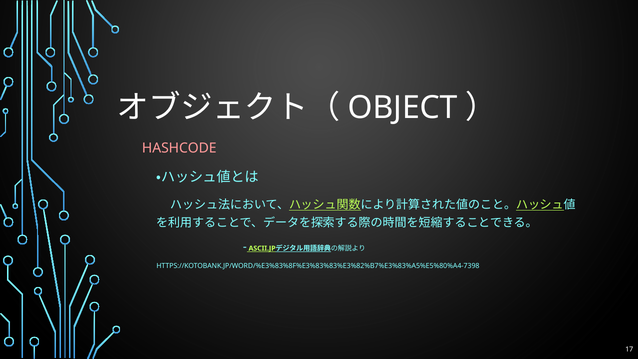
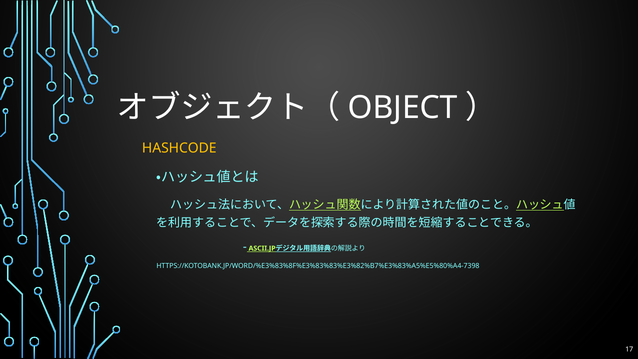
HASHCODE colour: pink -> yellow
